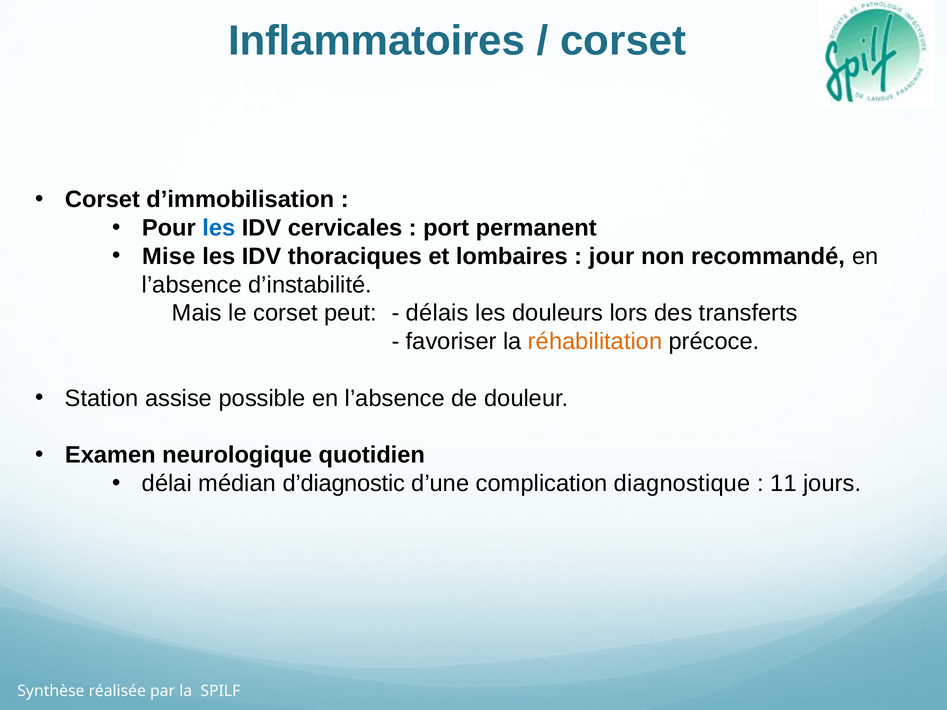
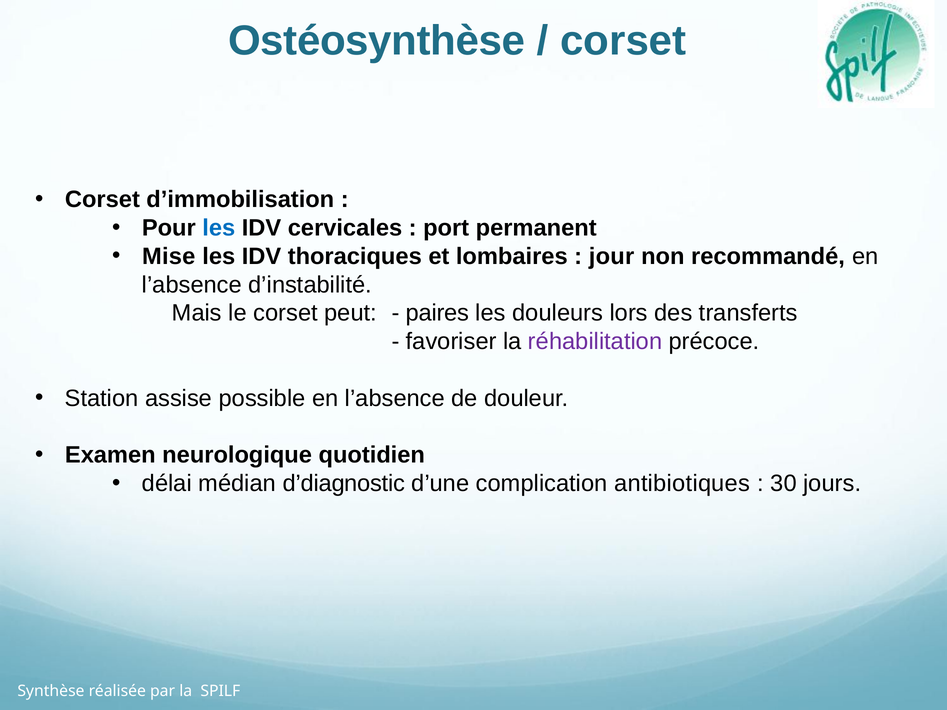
Inflammatoires: Inflammatoires -> Ostéosynthèse
délais: délais -> paires
réhabilitation colour: orange -> purple
diagnostique: diagnostique -> antibiotiques
11: 11 -> 30
